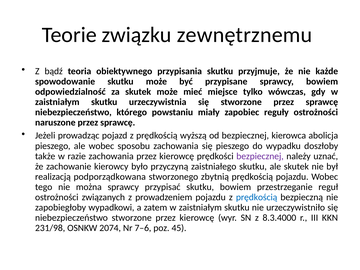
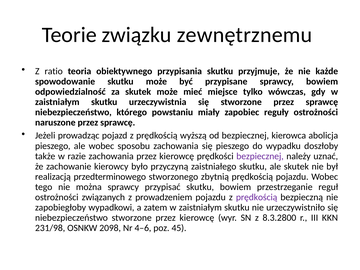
bądź: bądź -> ratio
podporządkowana: podporządkowana -> przedterminowego
prędkością at (257, 197) colour: blue -> purple
8.3.4000: 8.3.4000 -> 8.3.2800
2074: 2074 -> 2098
7–6: 7–6 -> 4–6
